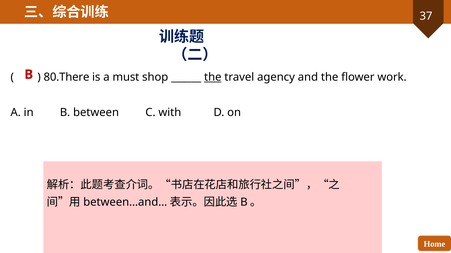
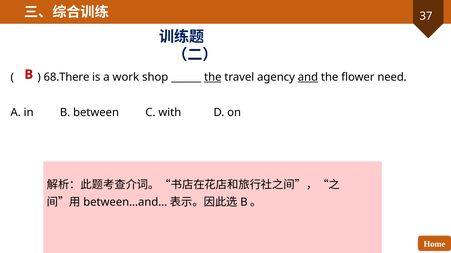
80.There: 80.There -> 68.There
must: must -> work
and underline: none -> present
work: work -> need
